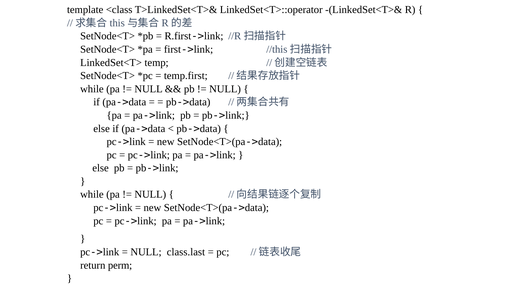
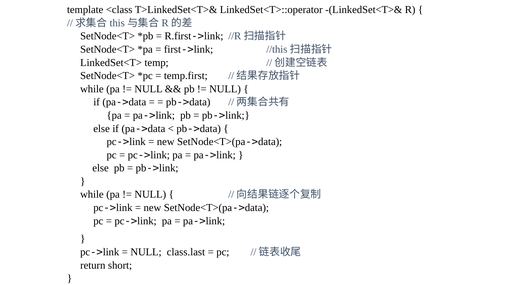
perm: perm -> short
